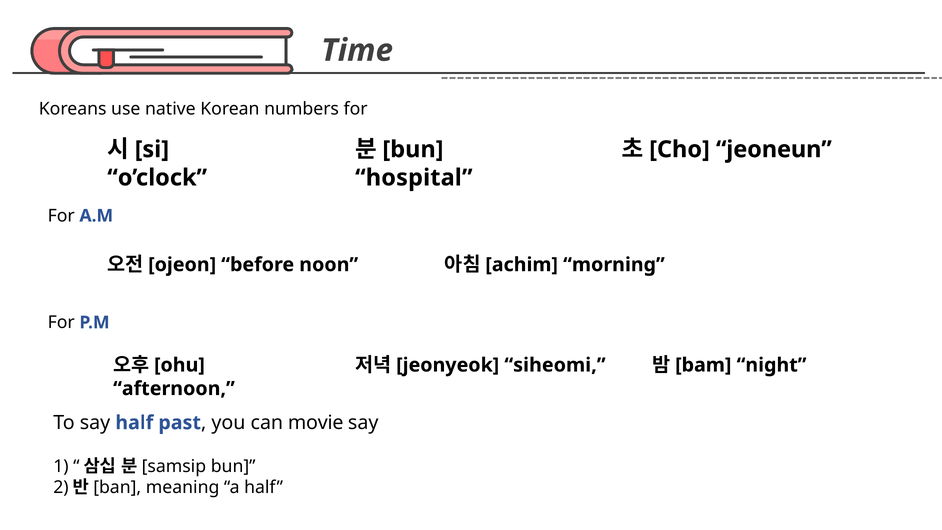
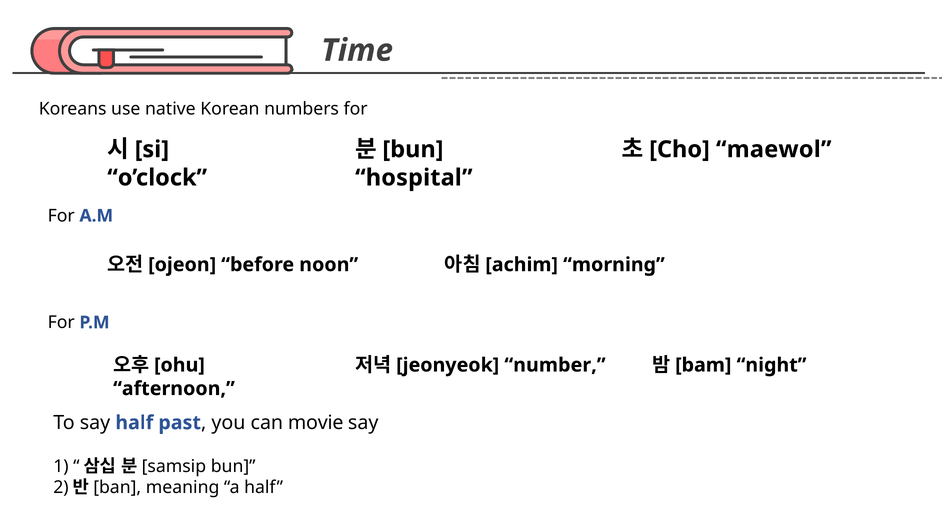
jeoneun: jeoneun -> maewol
siheomi: siheomi -> number
